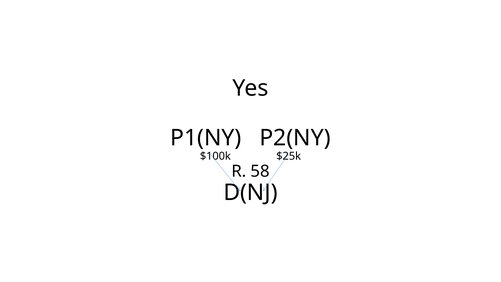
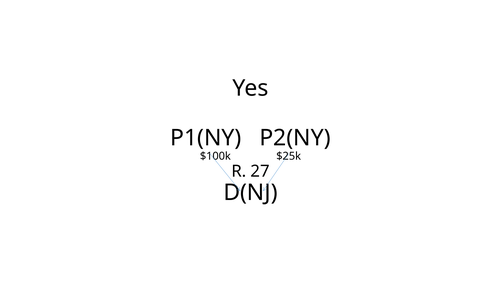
58: 58 -> 27
